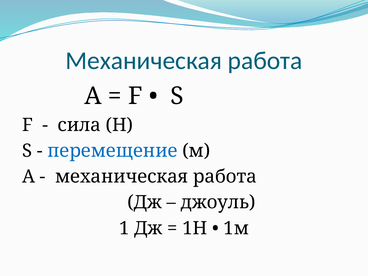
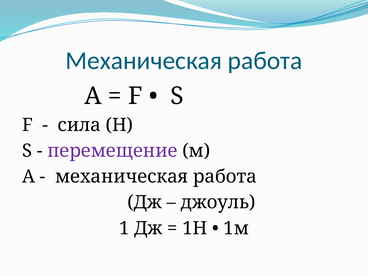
перемещение colour: blue -> purple
